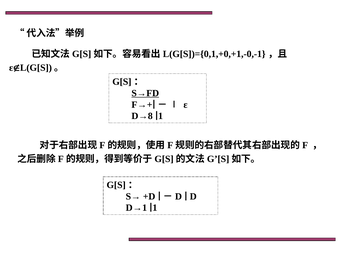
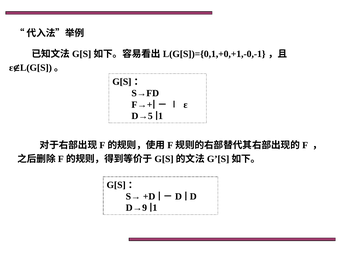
S→FD underline: present -> none
D→8: D→8 -> D→5
D→1: D→1 -> D→9
